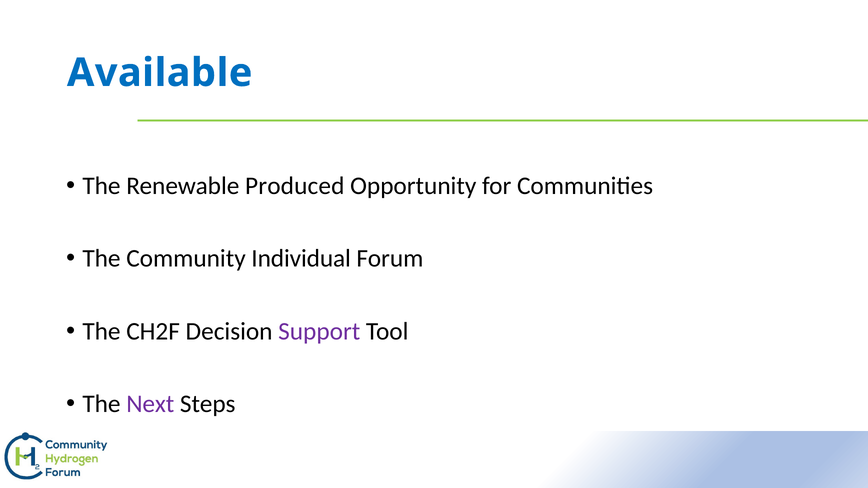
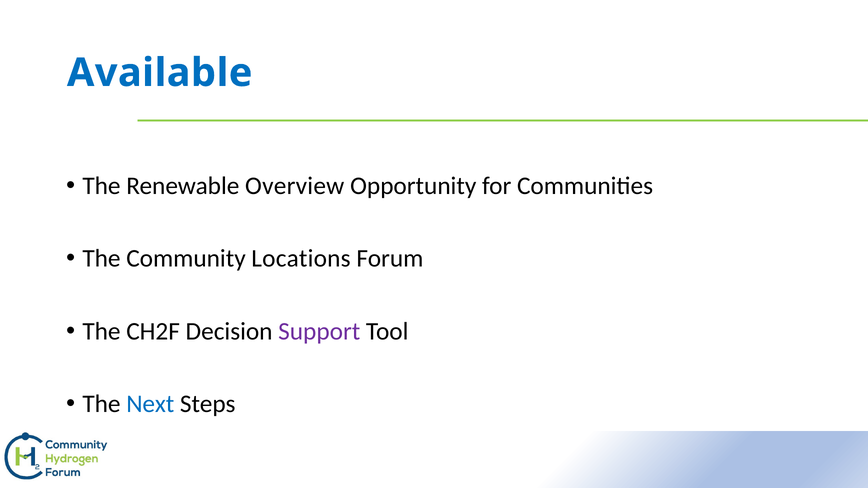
Produced: Produced -> Overview
Individual: Individual -> Locations
Next colour: purple -> blue
